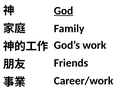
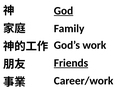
Friends underline: none -> present
